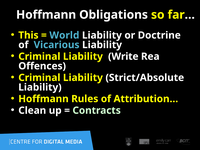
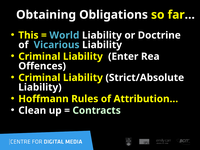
Hoffmann at (46, 15): Hoffmann -> Obtaining
Write: Write -> Enter
